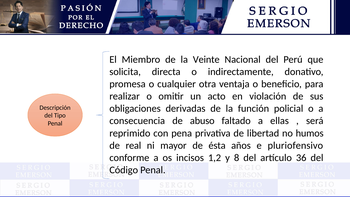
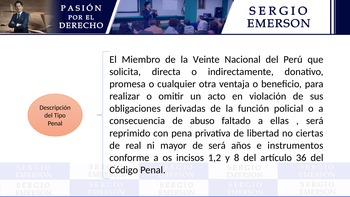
humos: humos -> ciertas
de ésta: ésta -> será
pluriofensivo: pluriofensivo -> instrumentos
